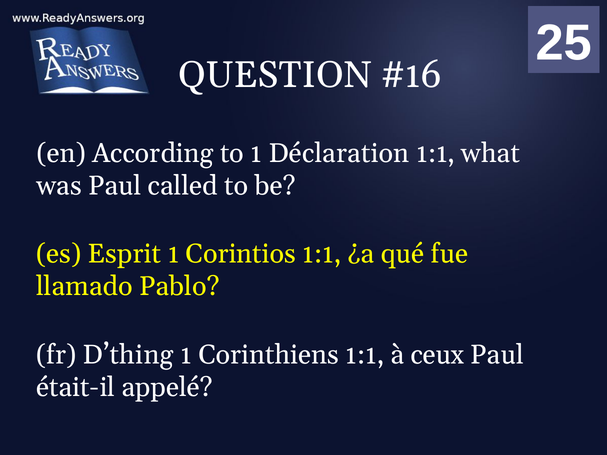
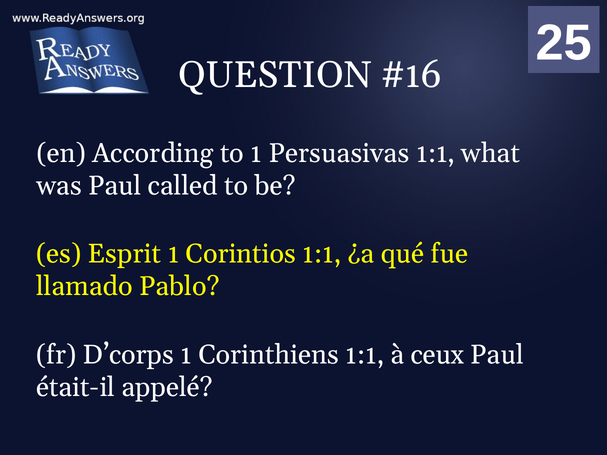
Déclaration: Déclaration -> Persuasivas
D’thing: D’thing -> D’corps
